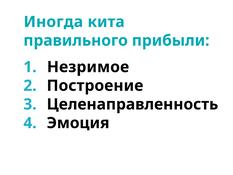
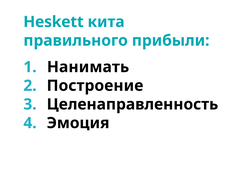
Иногда: Иногда -> Heskett
Незримое: Незримое -> Нанимать
